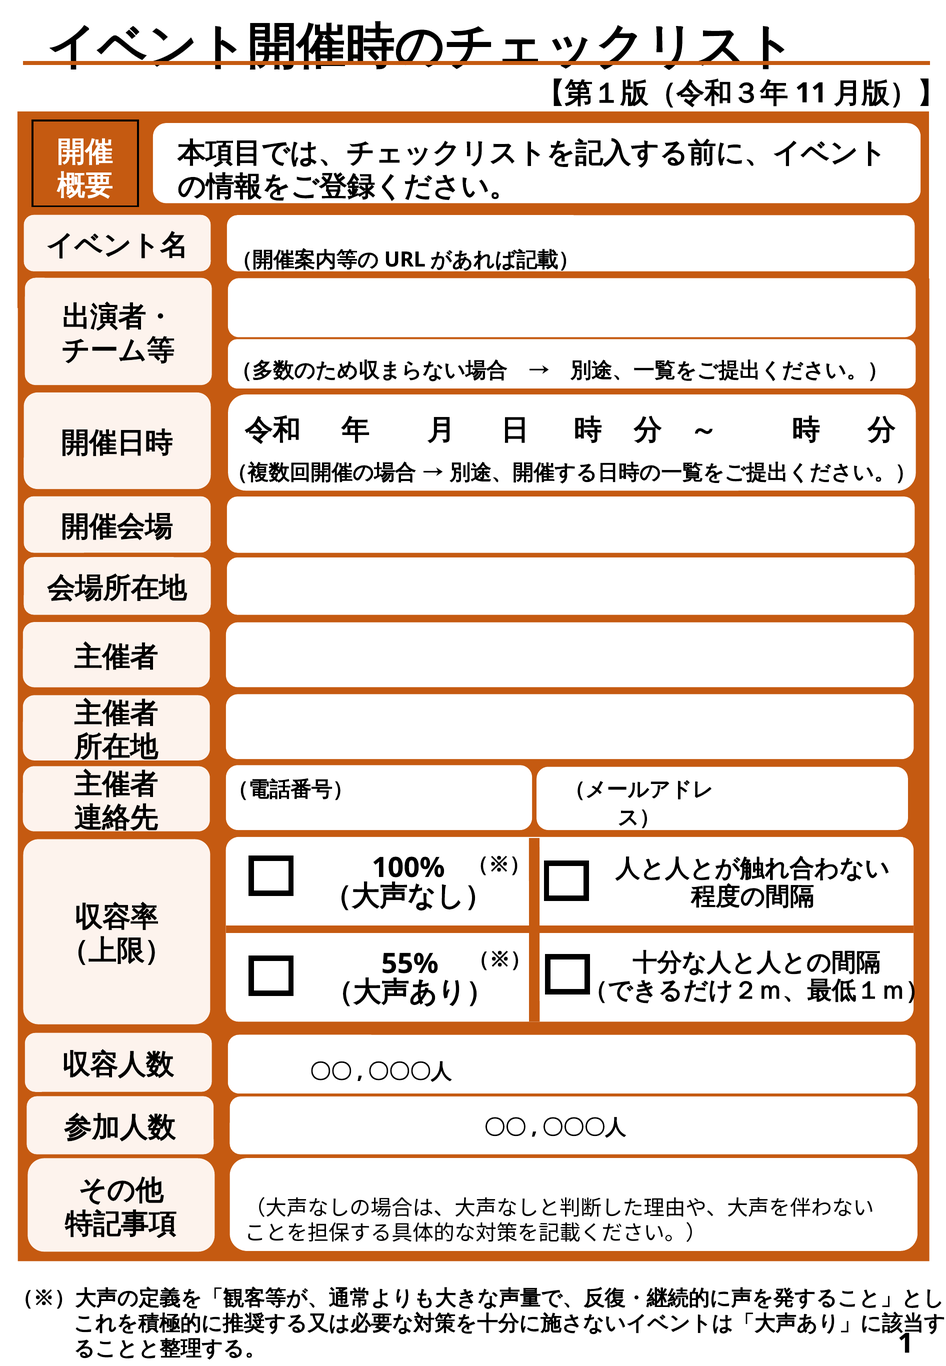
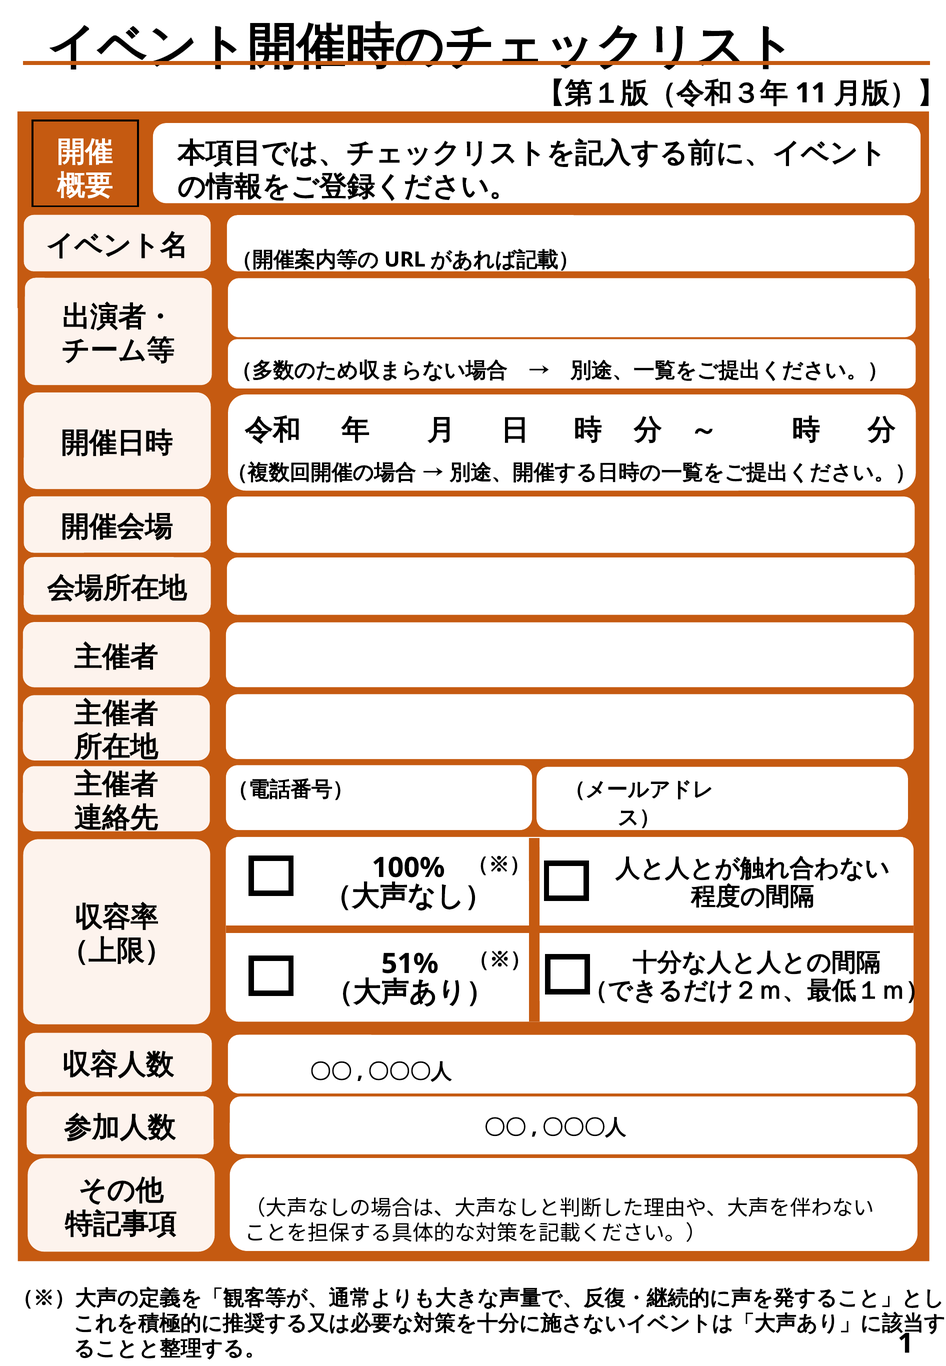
55%: 55% -> 51%
